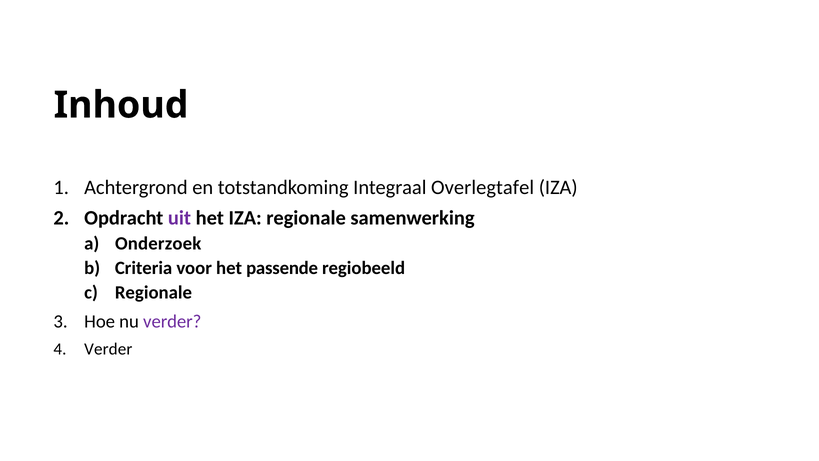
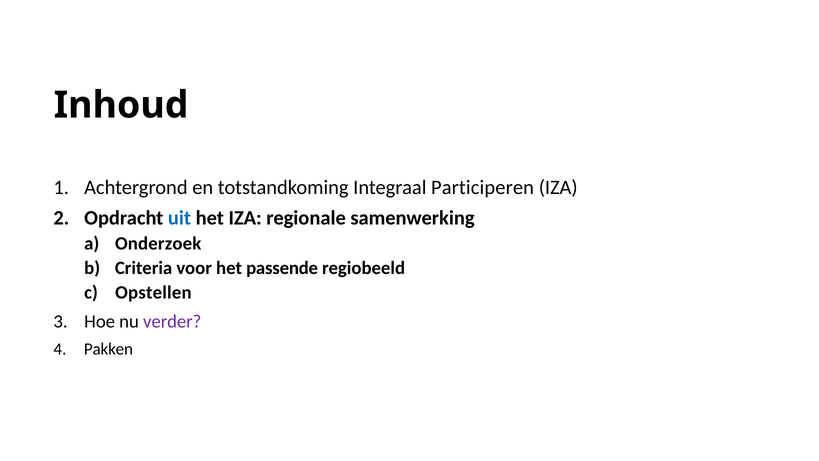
Overlegtafel: Overlegtafel -> Participeren
uit colour: purple -> blue
Regionale at (153, 292): Regionale -> Opstellen
Verder at (108, 349): Verder -> Pakken
